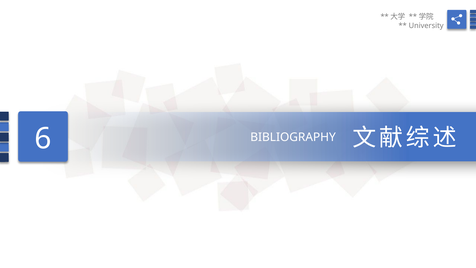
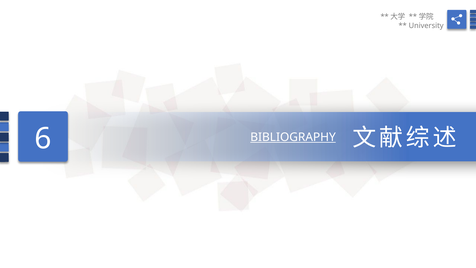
BIBLIOGRAPHY underline: none -> present
